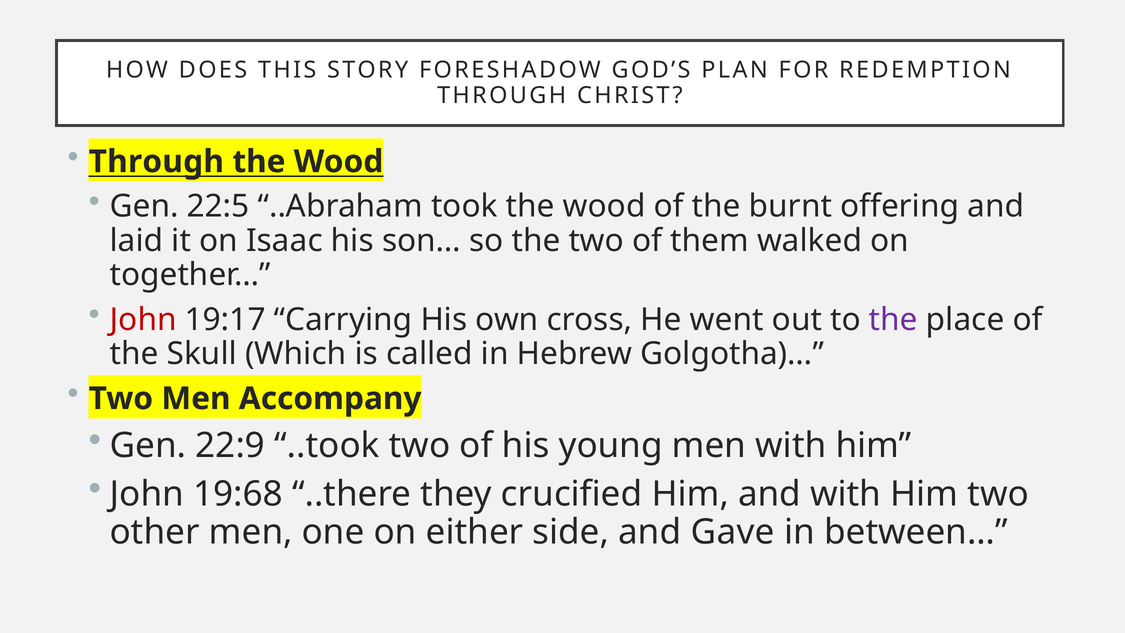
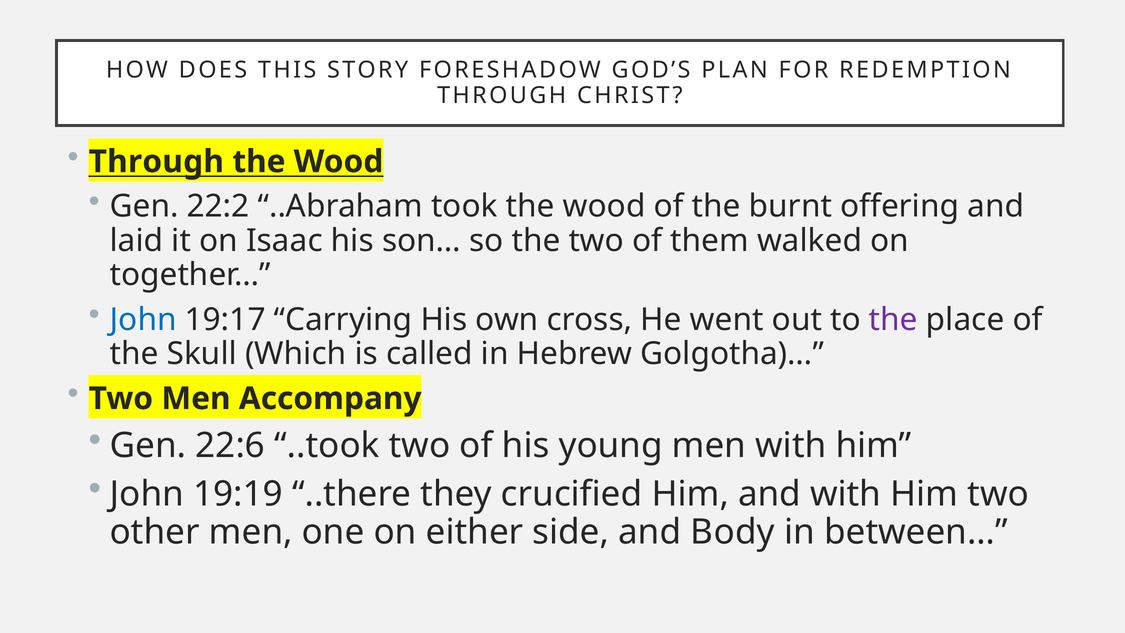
22:5: 22:5 -> 22:2
John at (143, 320) colour: red -> blue
22:9: 22:9 -> 22:6
19:68: 19:68 -> 19:19
Gave: Gave -> Body
